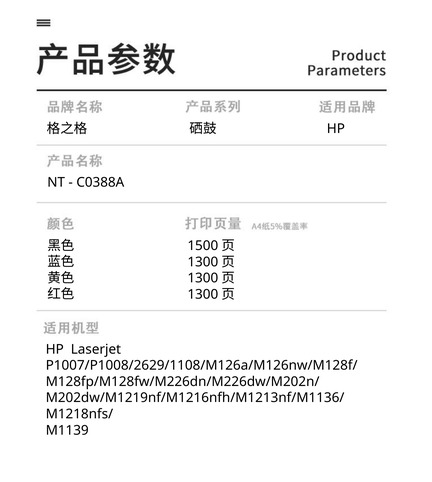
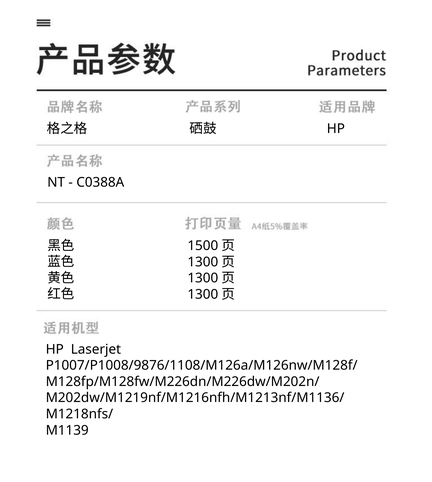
P1007/P1008/2629/1108/M126a/M126nw/M128f/: P1007/P1008/2629/1108/M126a/M126nw/M128f/ -> P1007/P1008/9876/1108/M126a/M126nw/M128f/
